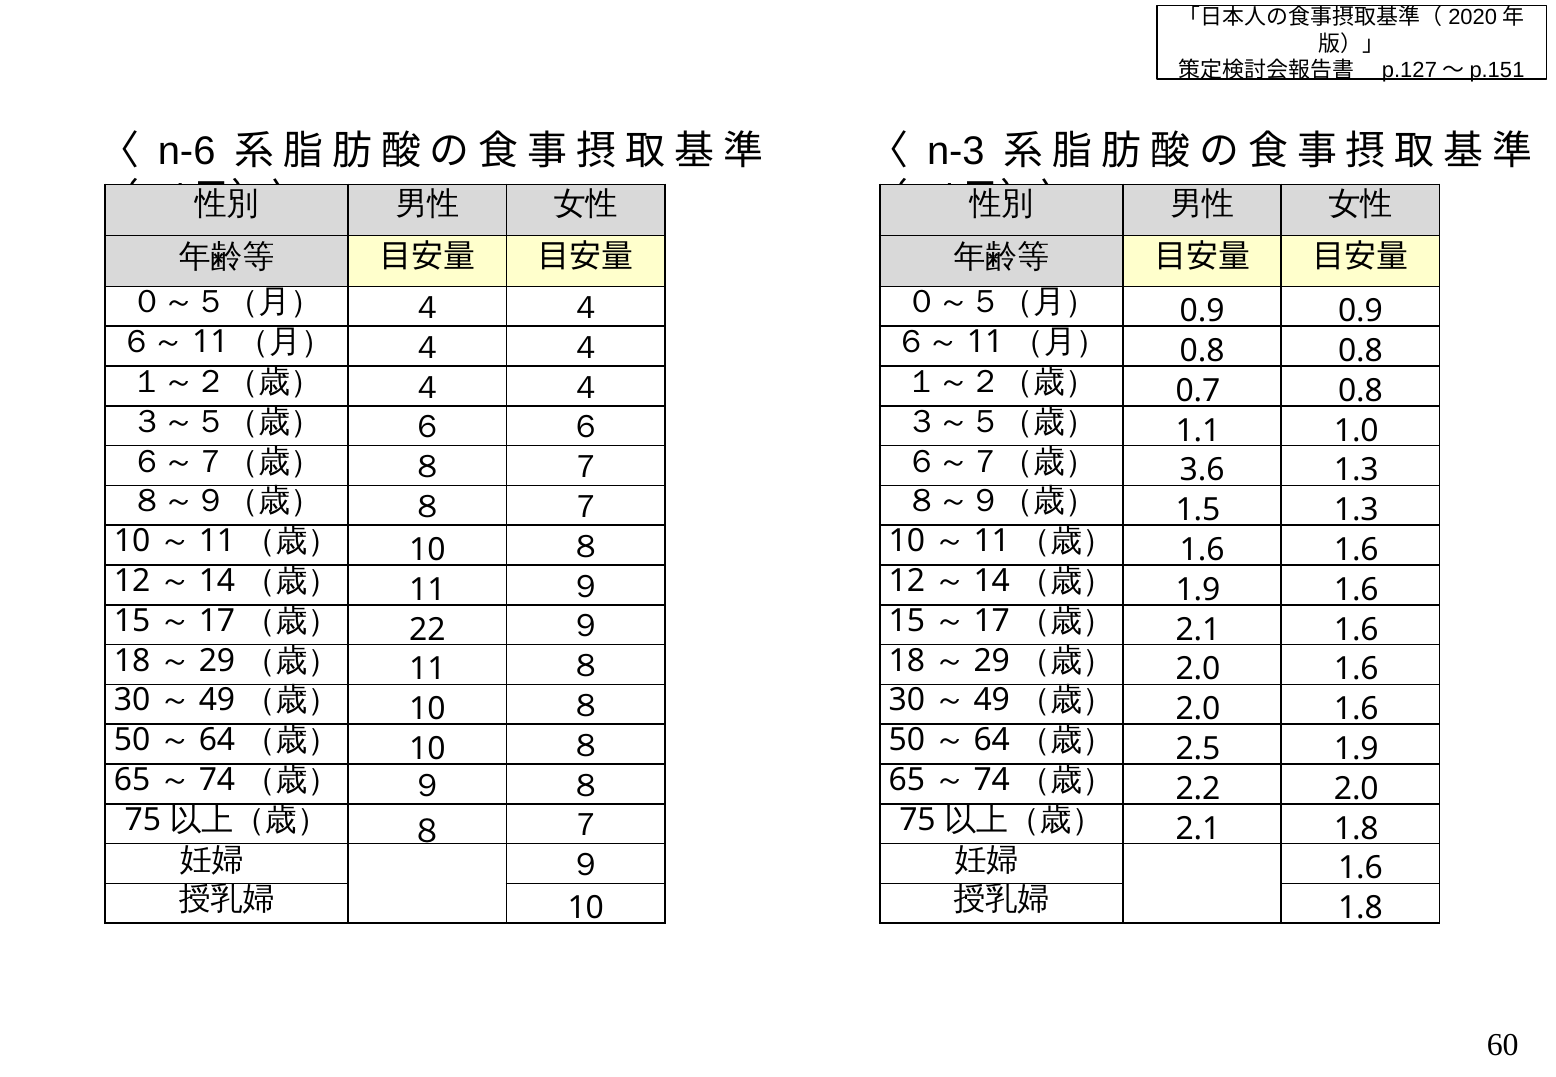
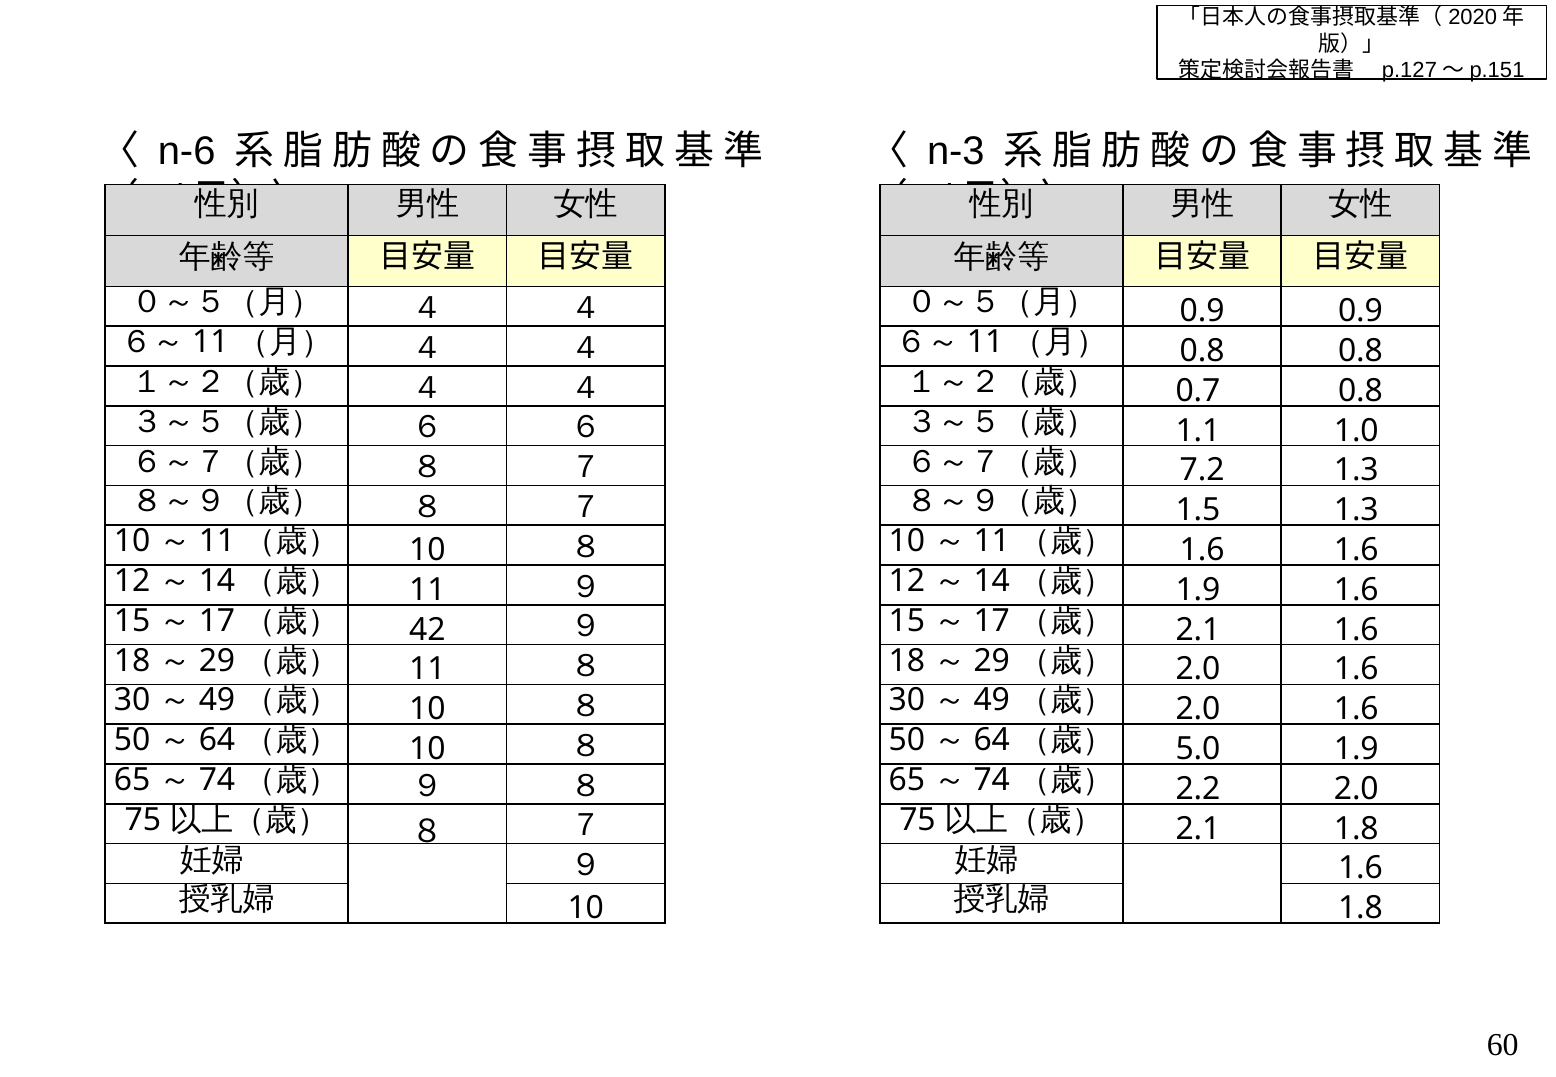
3.6: 3.6 -> 7.2
22: 22 -> 42
2.5: 2.5 -> 5.0
